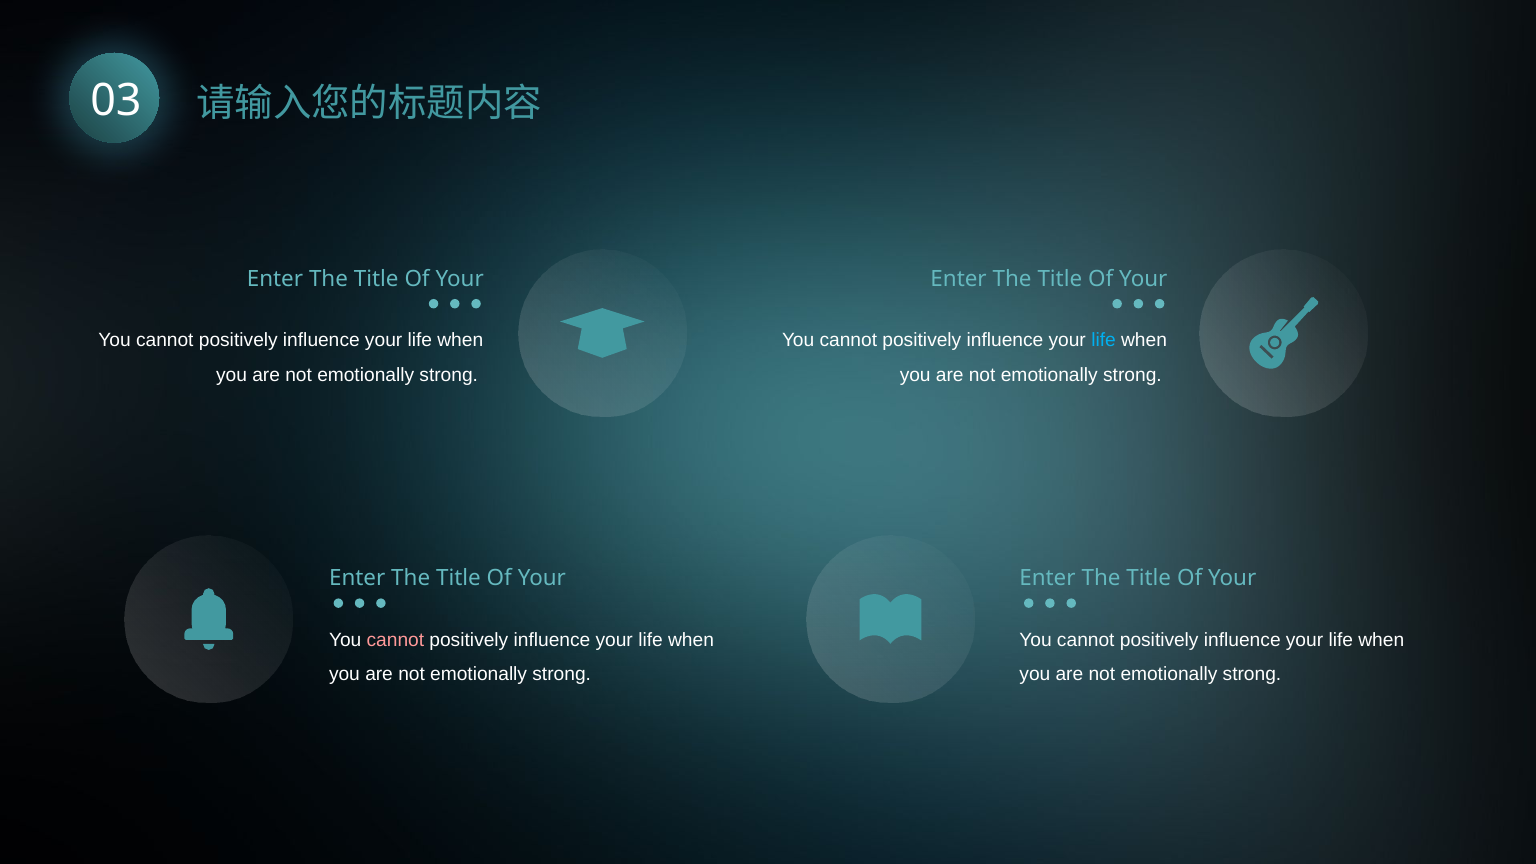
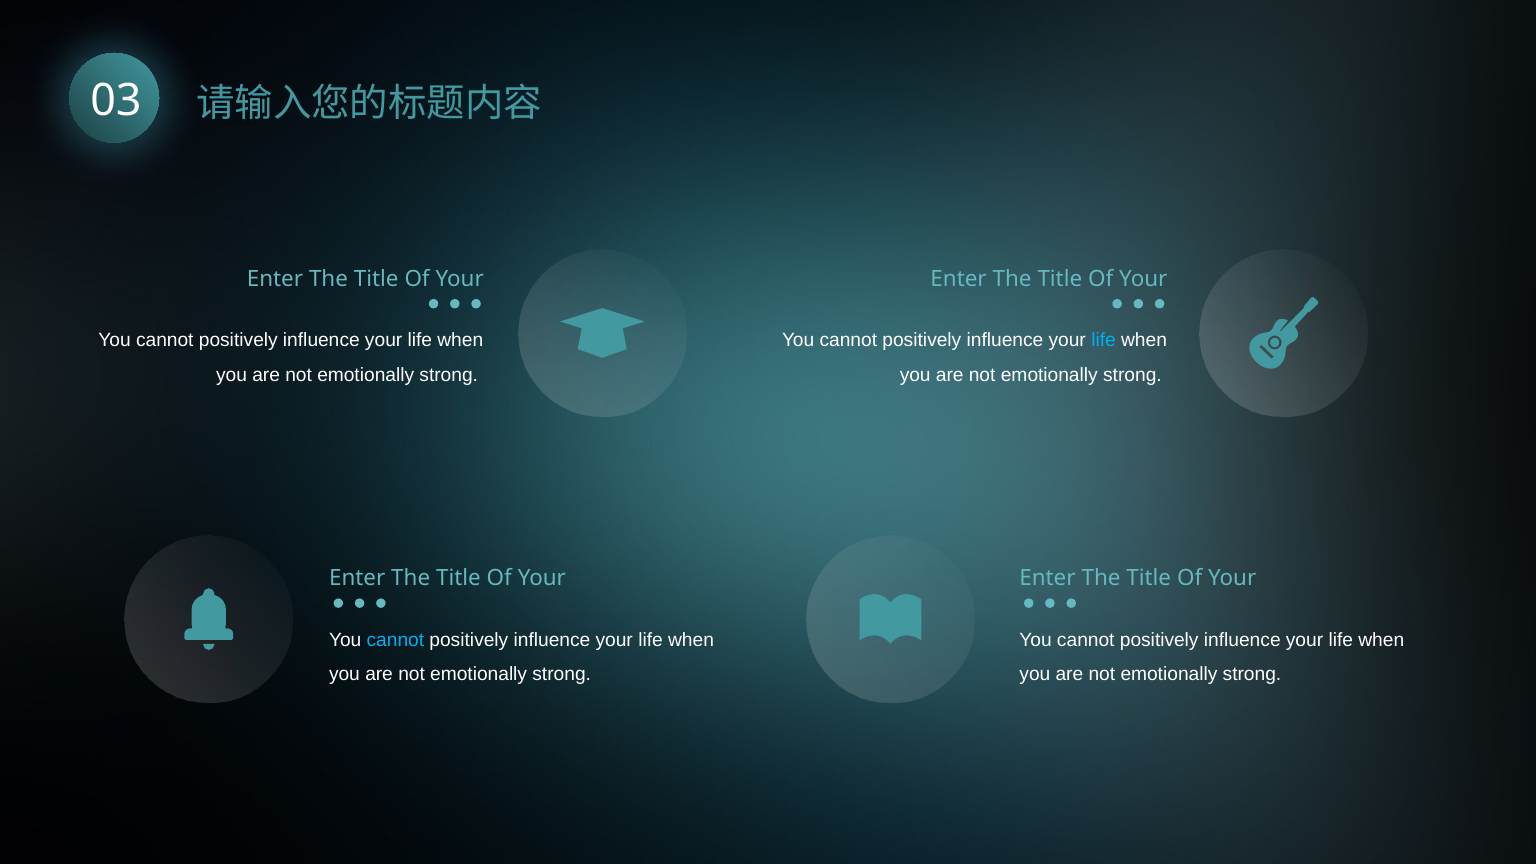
cannot at (395, 640) colour: pink -> light blue
